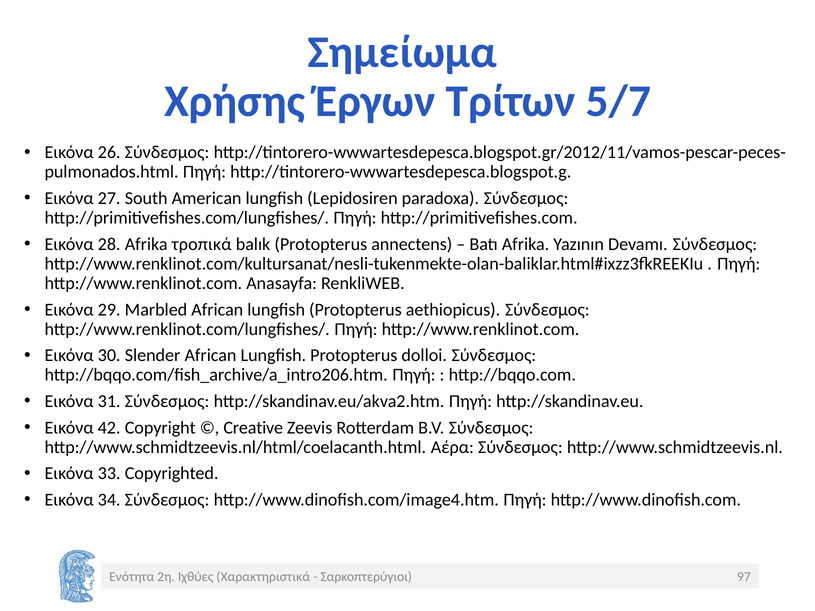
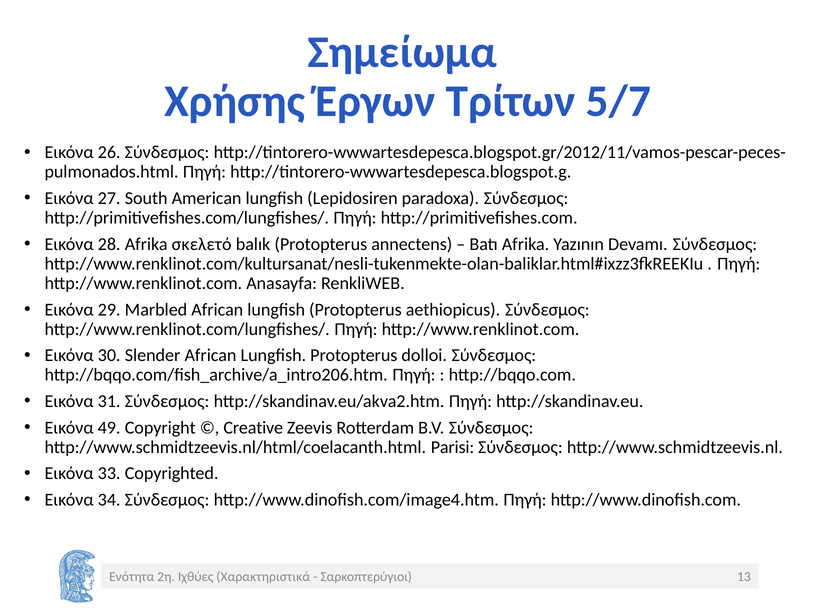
τροπικά: τροπικά -> σκελετό
42: 42 -> 49
Αέρα: Αέρα -> Parisi
97: 97 -> 13
